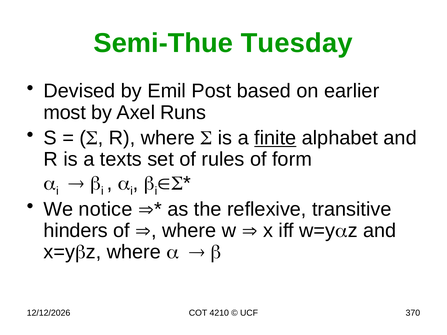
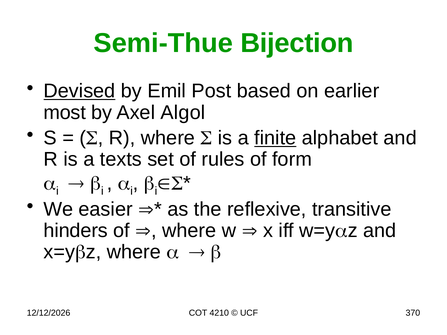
Tuesday: Tuesday -> Bijection
Devised underline: none -> present
Runs: Runs -> Algol
notice: notice -> easier
